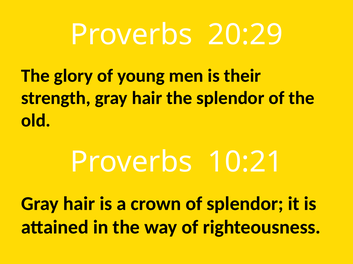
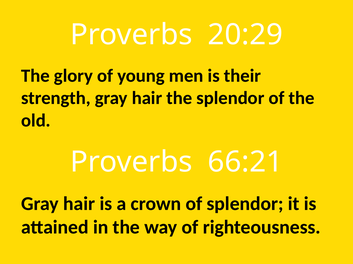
10:21: 10:21 -> 66:21
